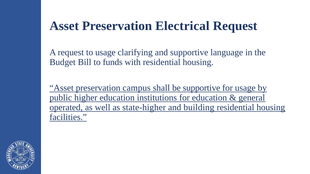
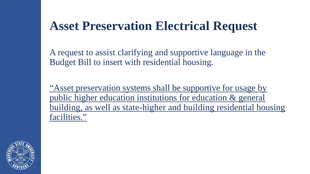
to usage: usage -> assist
funds: funds -> insert
campus: campus -> systems
operated at (66, 108): operated -> building
